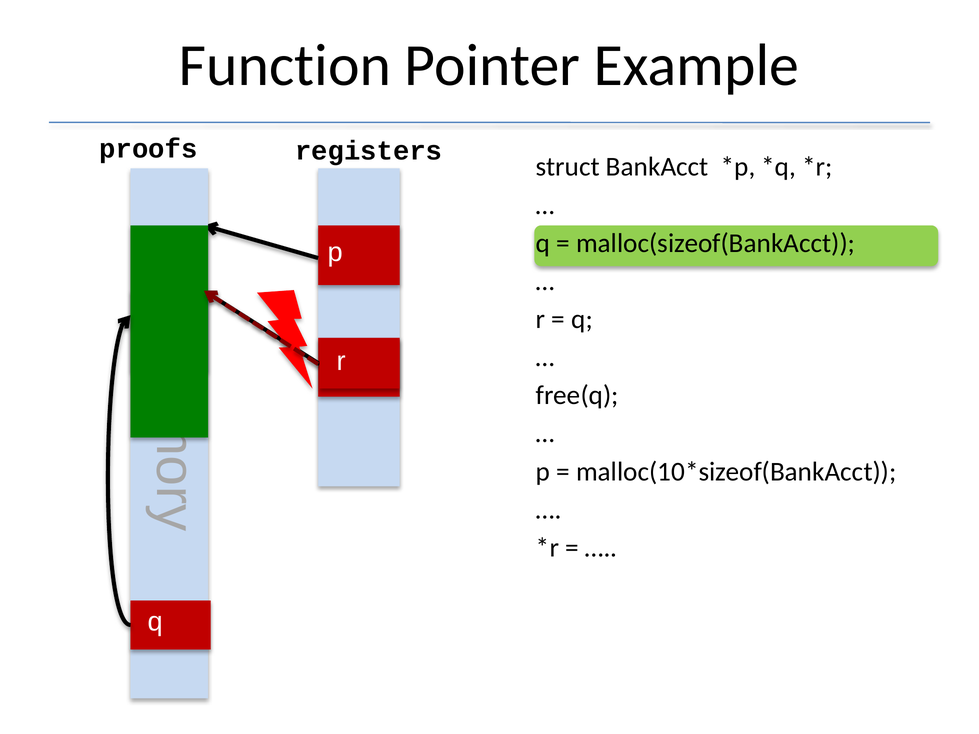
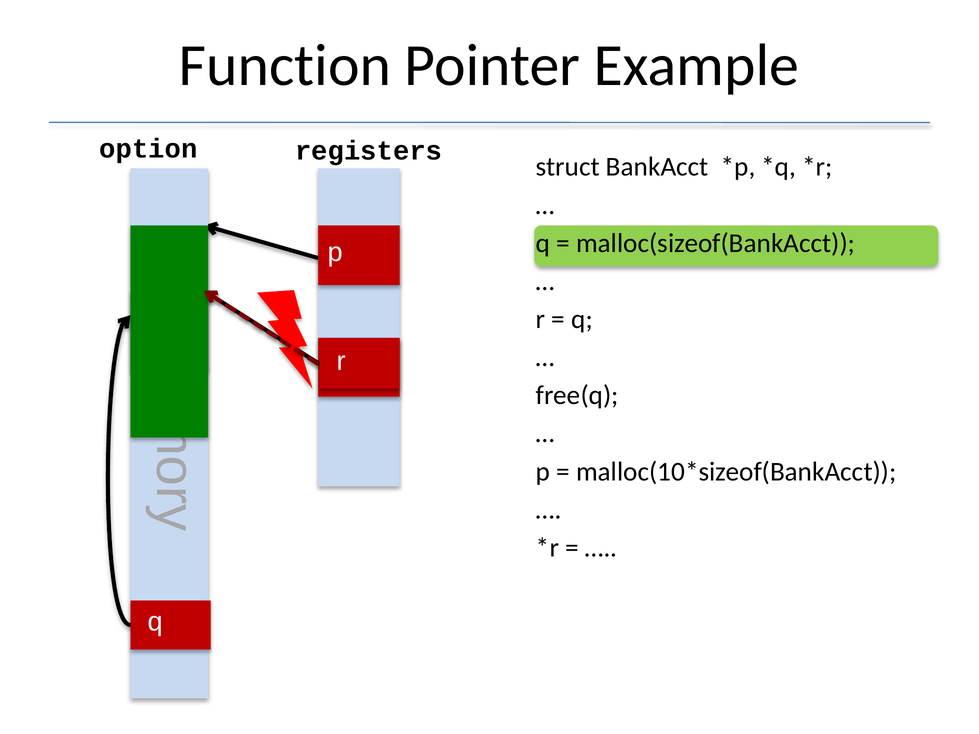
proofs: proofs -> option
